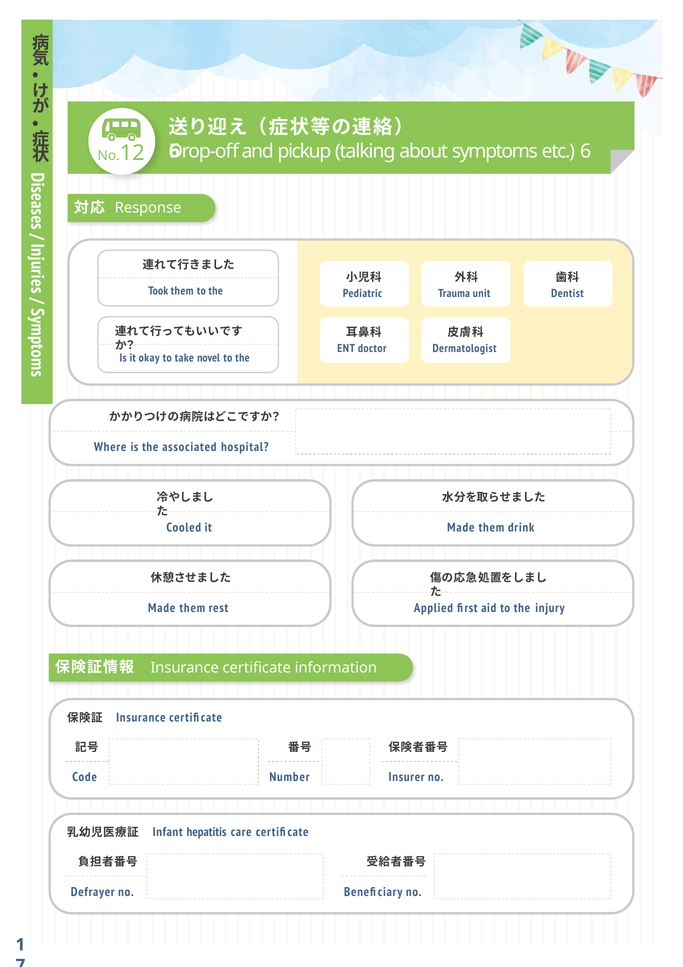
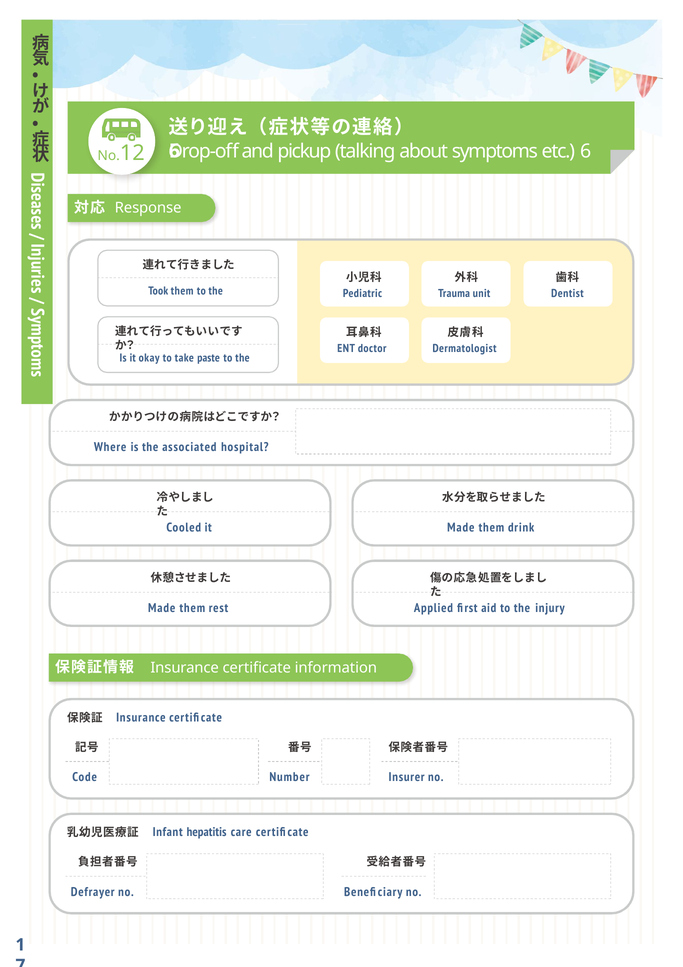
novel: novel -> paste
